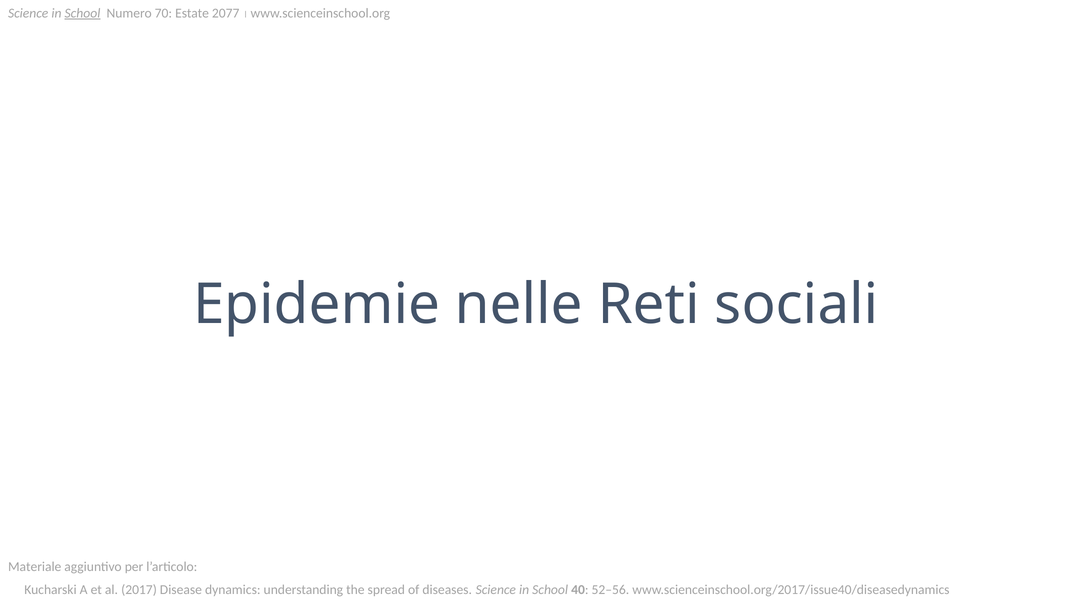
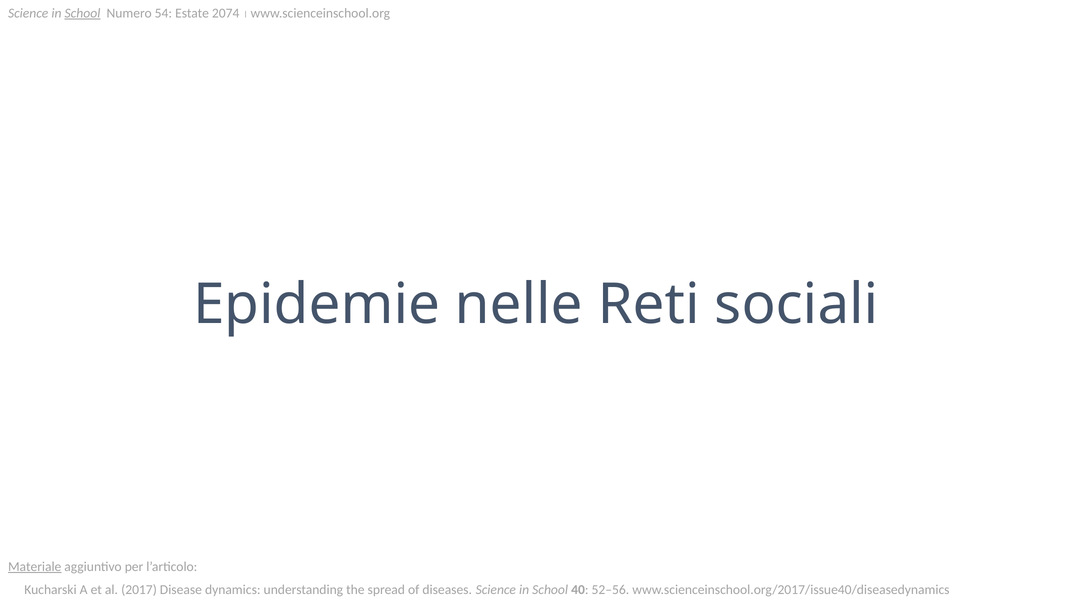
70: 70 -> 54
2077: 2077 -> 2074
Materiale underline: none -> present
